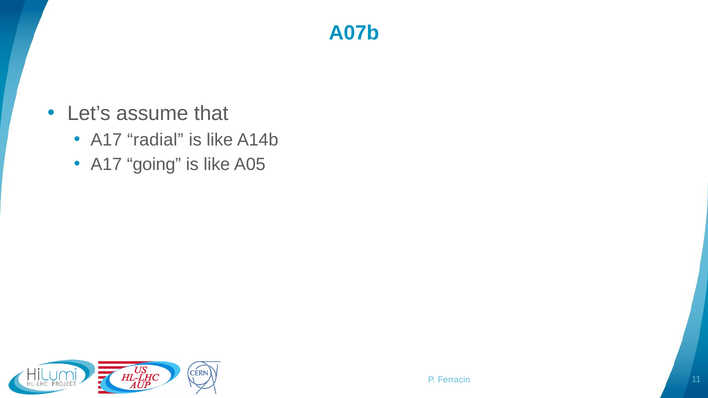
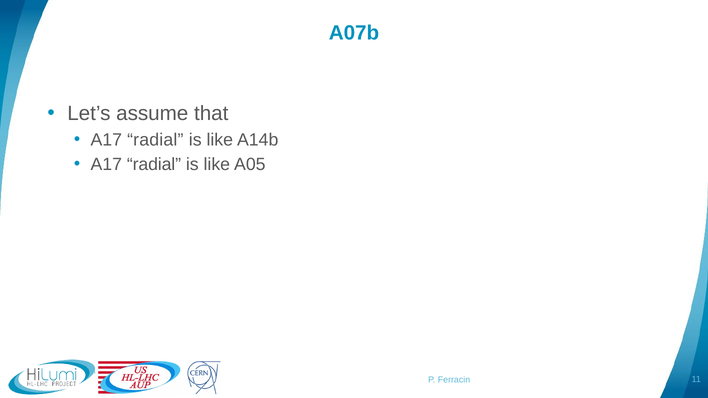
going at (154, 165): going -> radial
